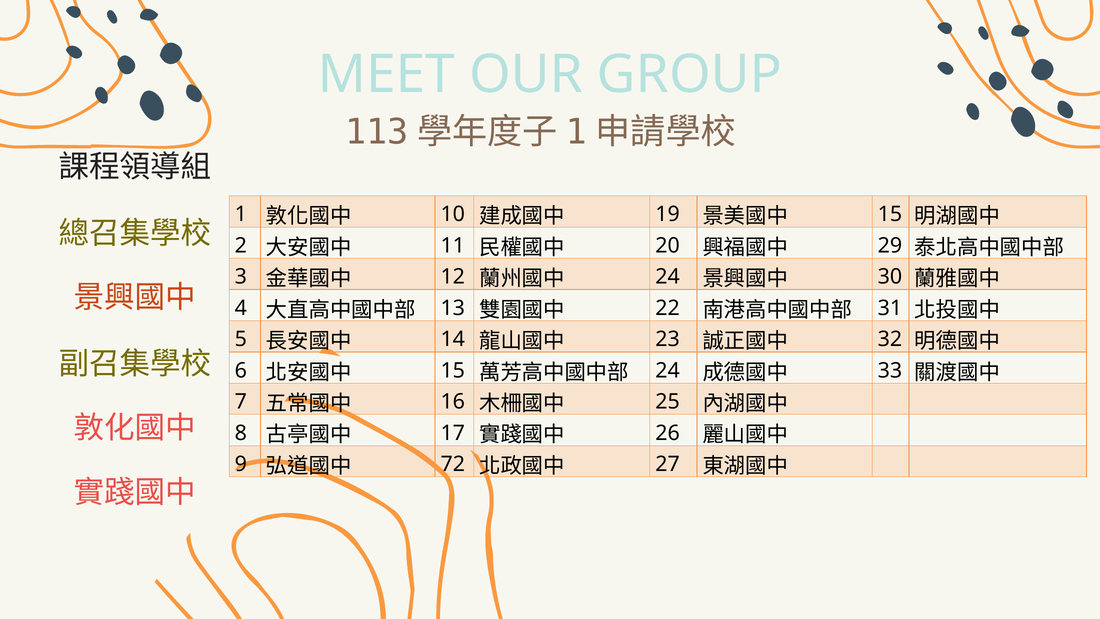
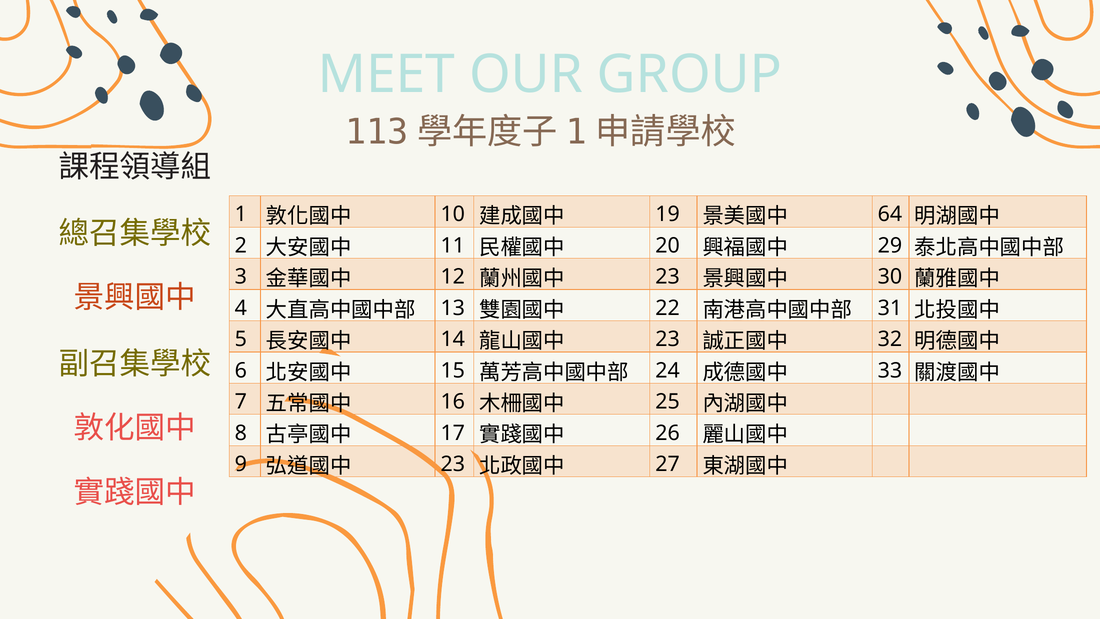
15 at (890, 214): 15 -> 64
24 at (668, 277): 24 -> 23
72 at (453, 464): 72 -> 23
